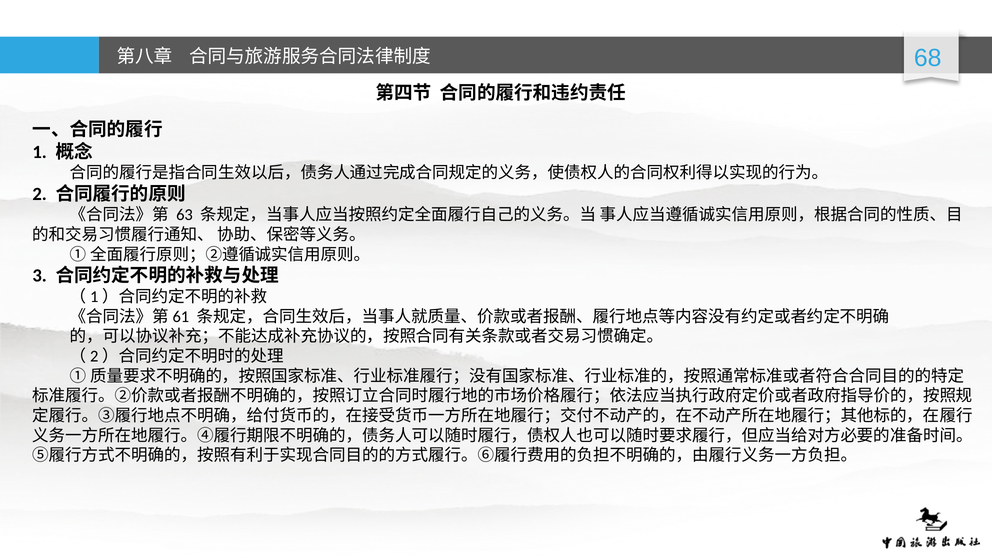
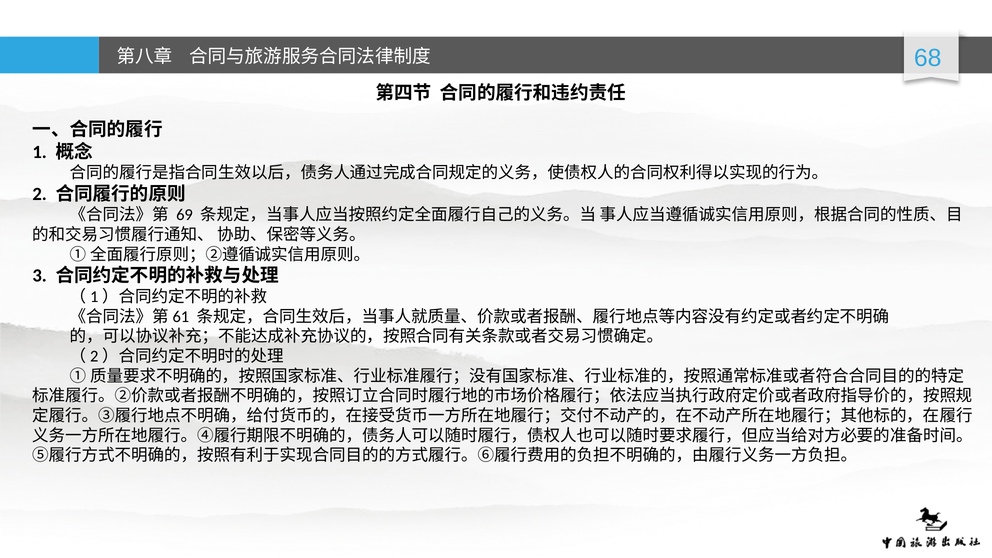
63: 63 -> 69
